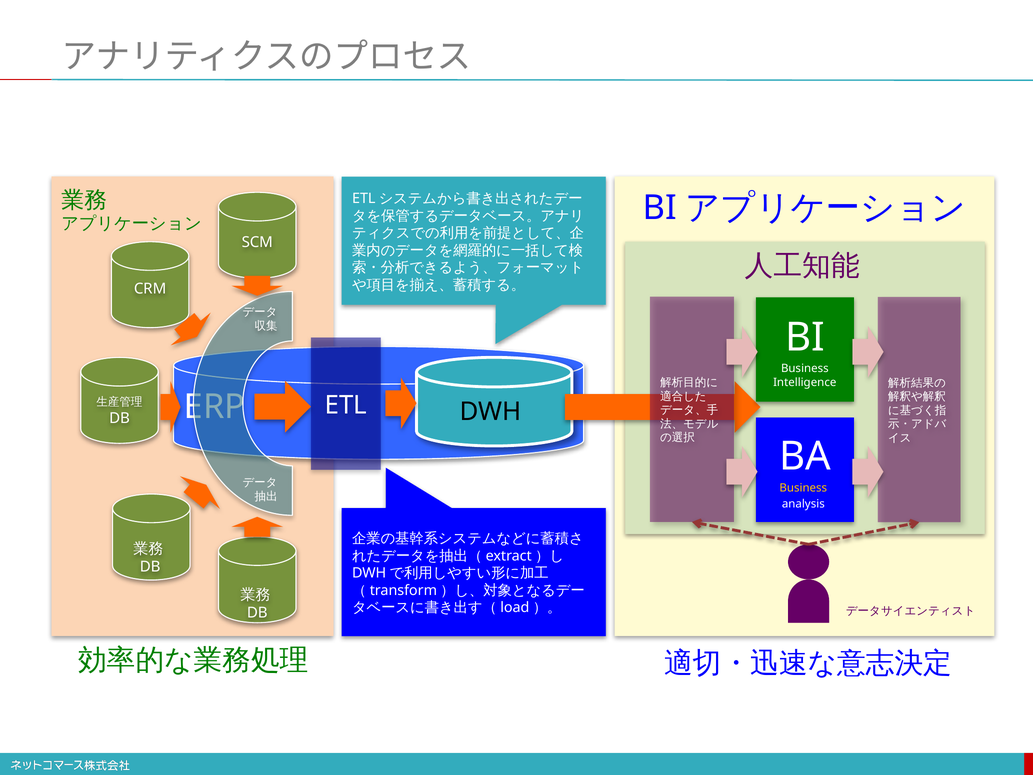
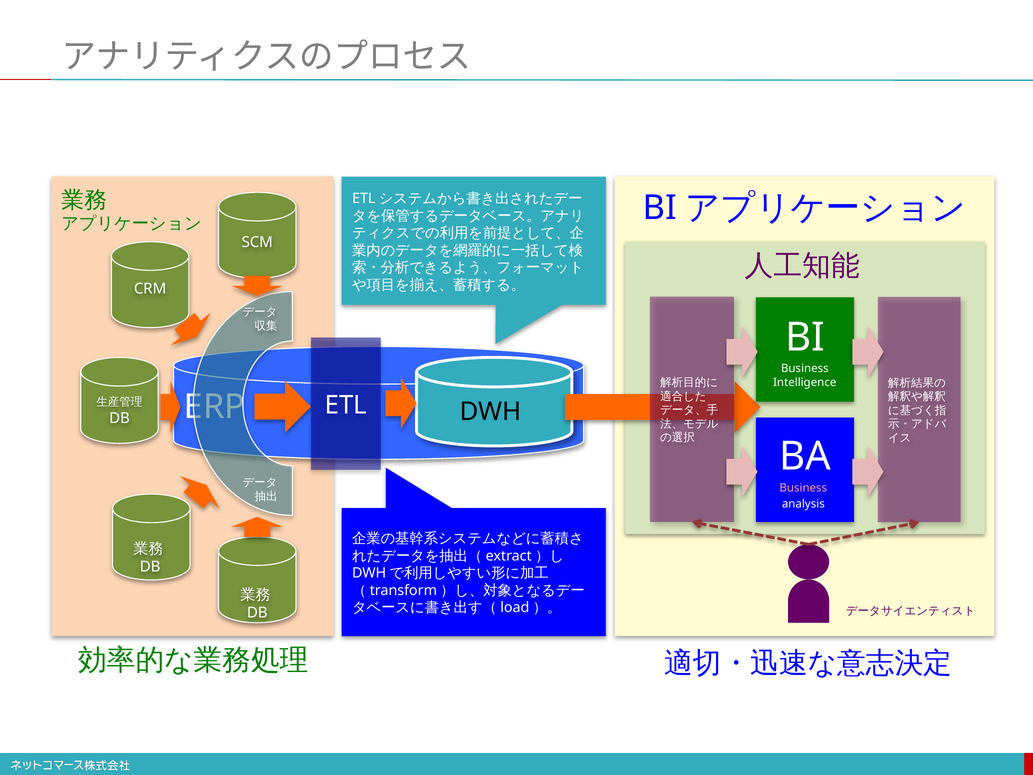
Business at (803, 488) colour: yellow -> pink
